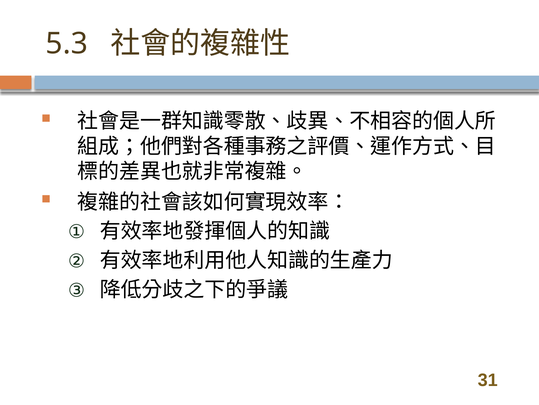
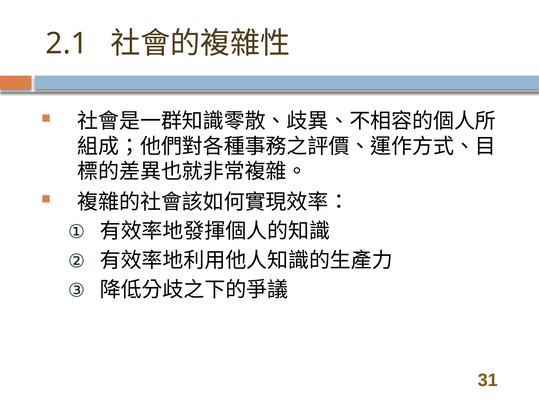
5.3: 5.3 -> 2.1
